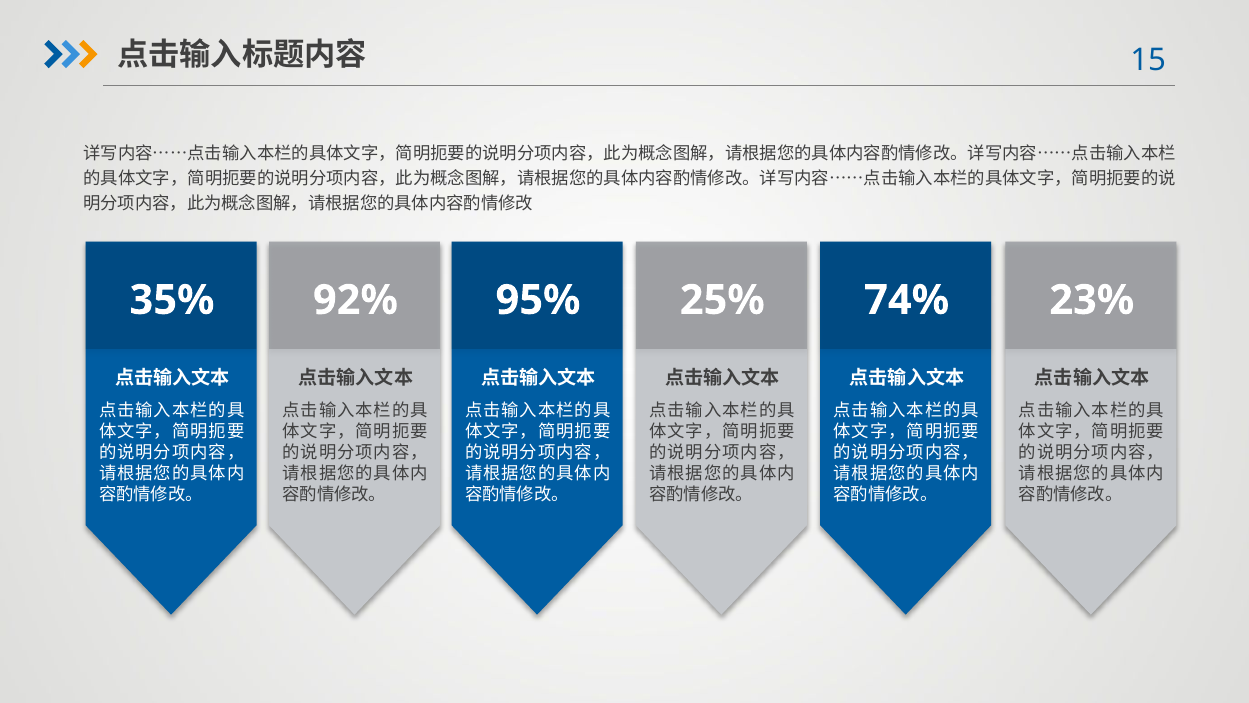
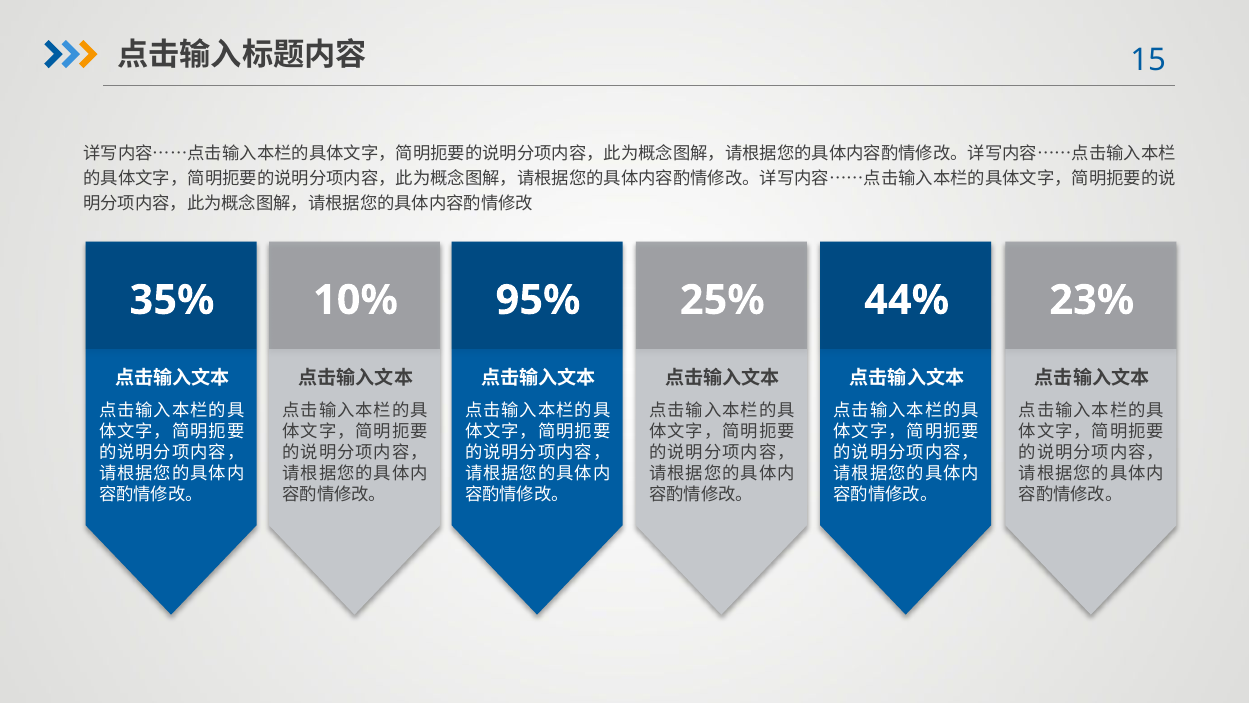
92%: 92% -> 10%
74%: 74% -> 44%
